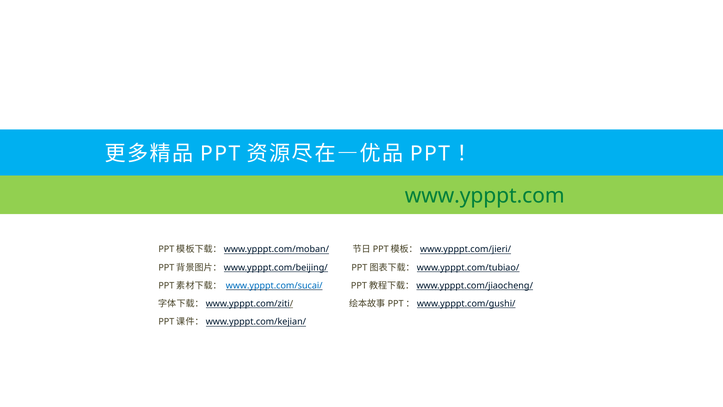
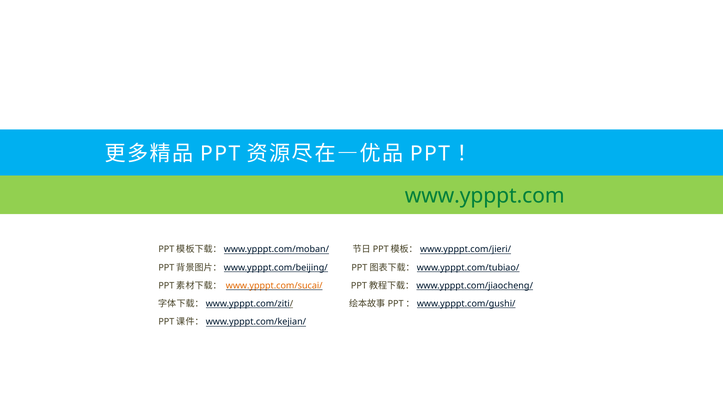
www.ypppt.com/sucai/ colour: blue -> orange
